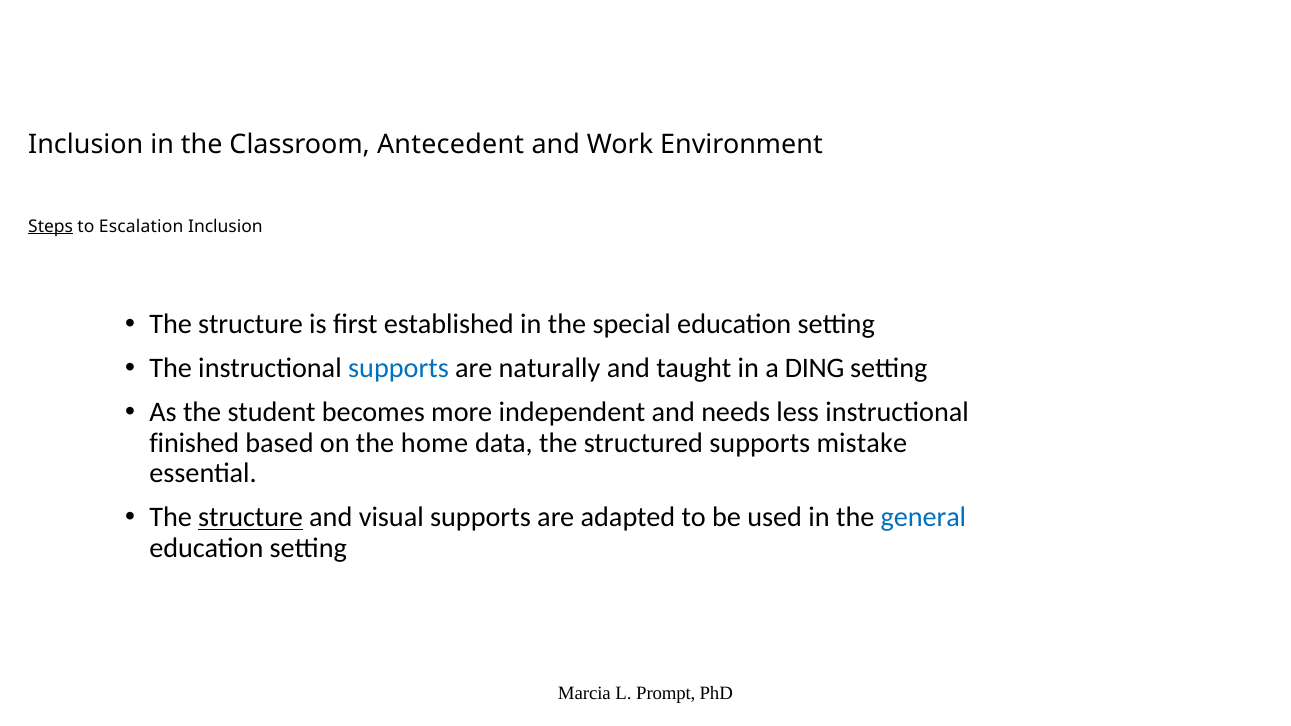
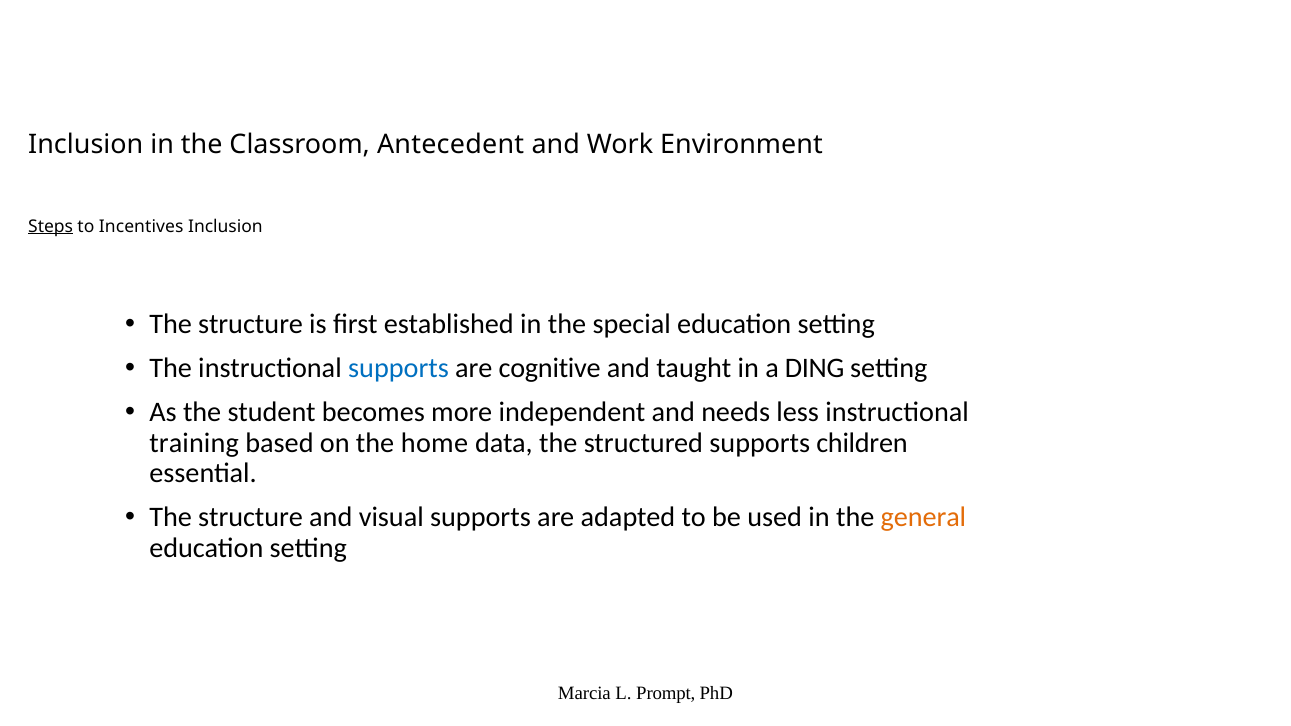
Escalation: Escalation -> Incentives
naturally: naturally -> cognitive
finished: finished -> training
mistake: mistake -> children
structure at (251, 517) underline: present -> none
general colour: blue -> orange
